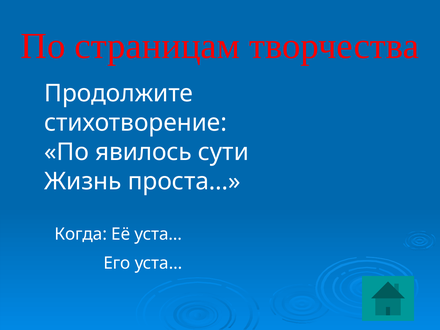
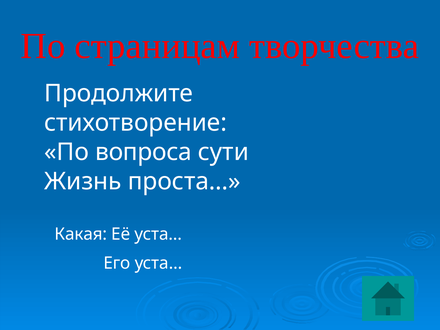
явилось: явилось -> вопроса
Когда: Когда -> Какая
